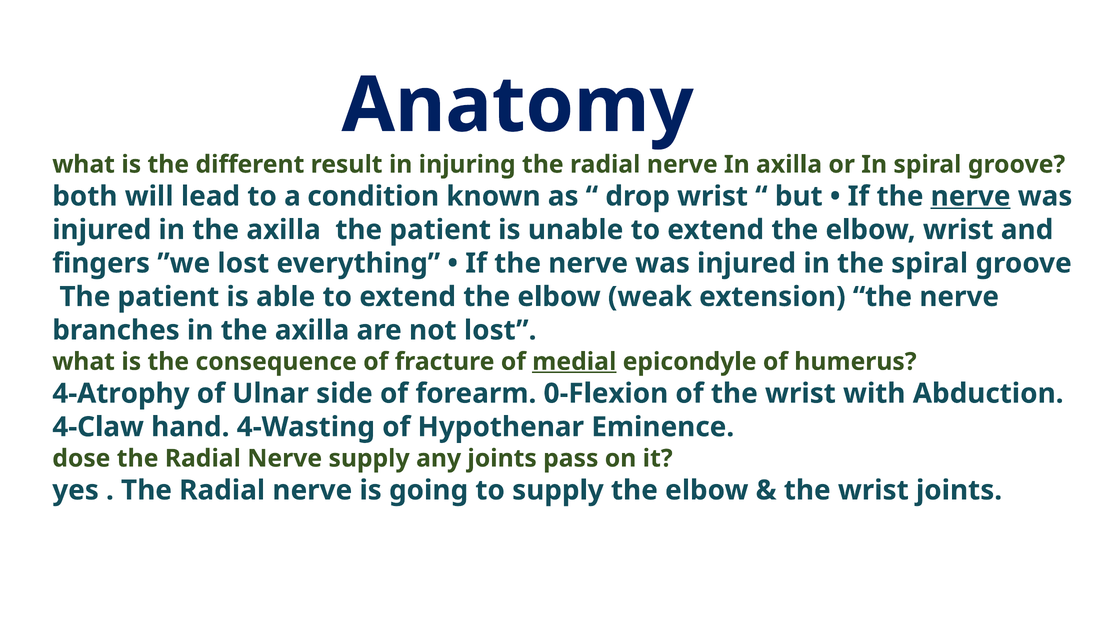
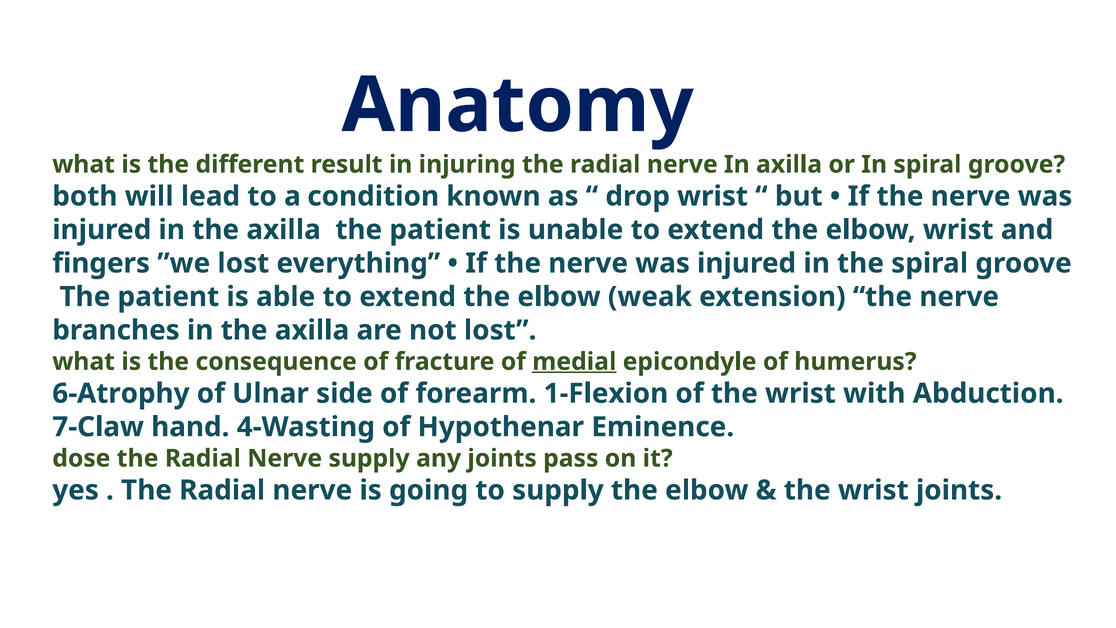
nerve at (971, 196) underline: present -> none
4-Atrophy: 4-Atrophy -> 6-Atrophy
0-Flexion: 0-Flexion -> 1-Flexion
4-Claw: 4-Claw -> 7-Claw
